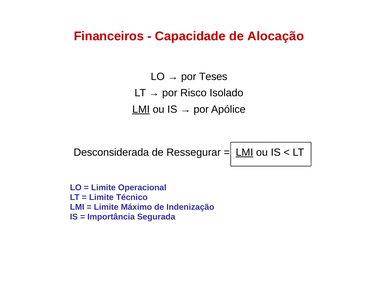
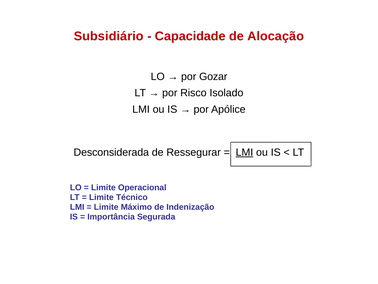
Financeiros: Financeiros -> Subsidiário
Teses: Teses -> Gozar
LMI at (141, 109) underline: present -> none
